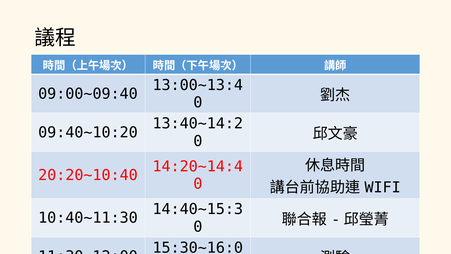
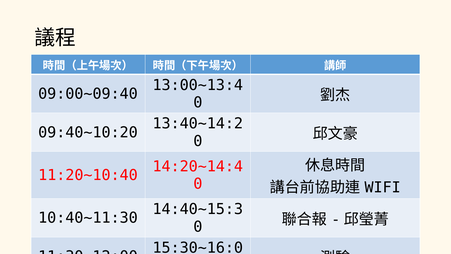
20:20~10:40: 20:20~10:40 -> 11:20~10:40
